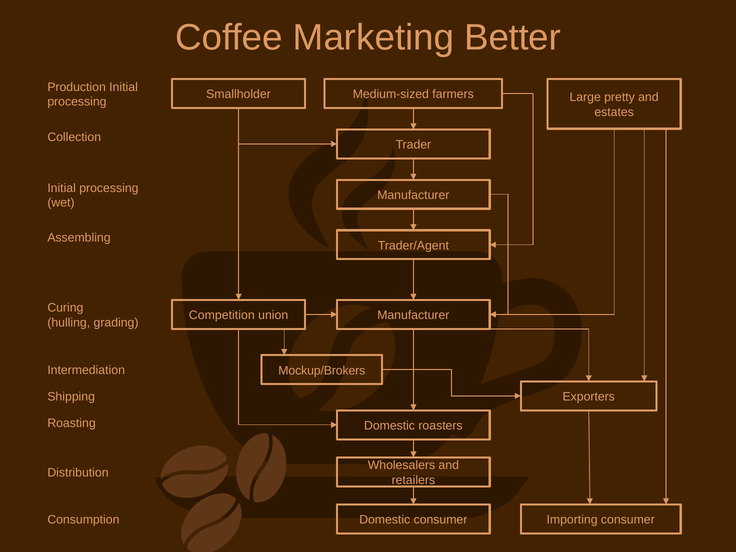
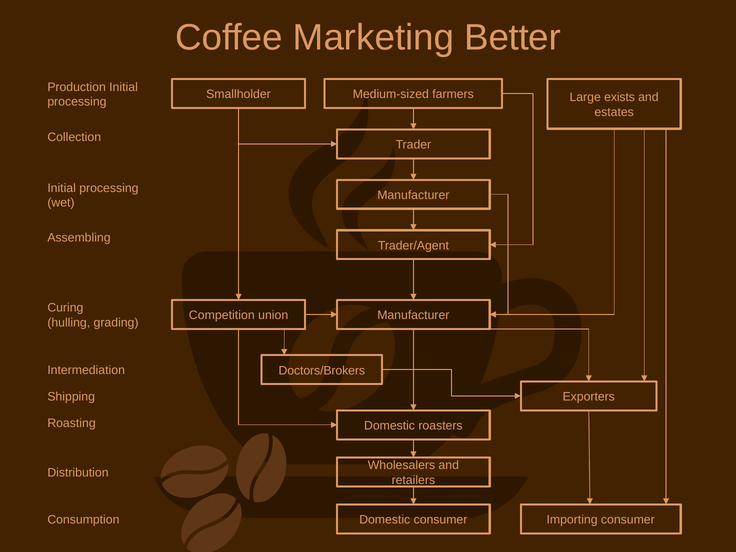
pretty: pretty -> exists
Mockup/Brokers: Mockup/Brokers -> Doctors/Brokers
